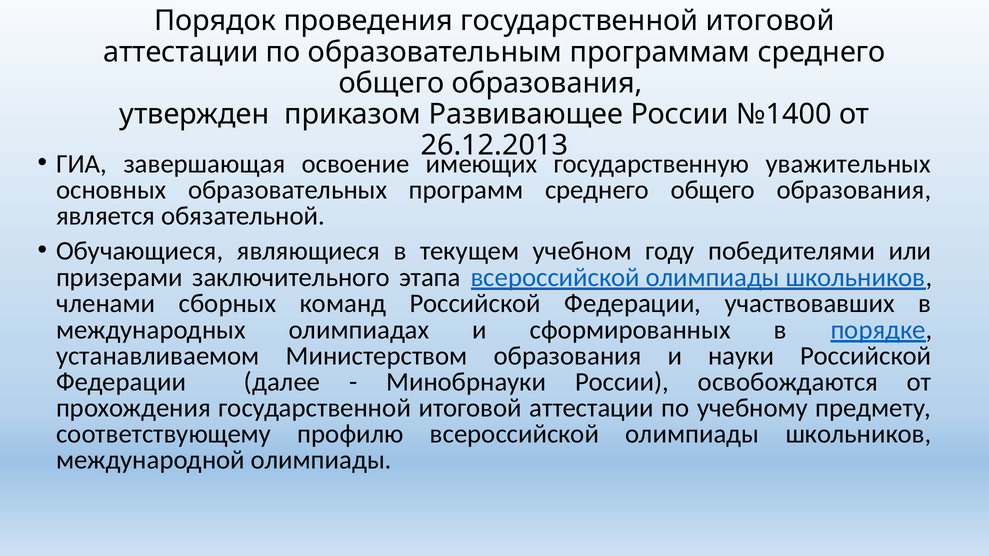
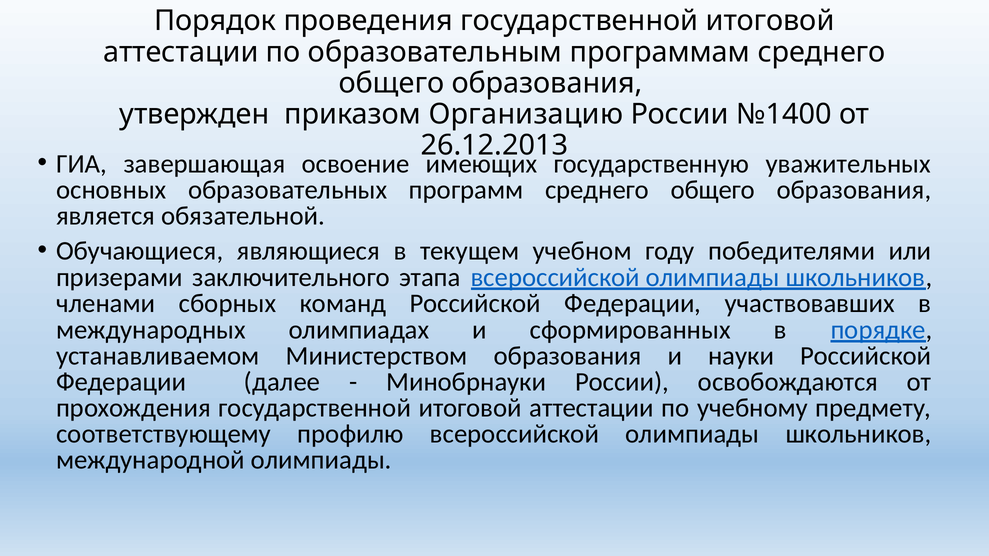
Развивающее: Развивающее -> Организацию
